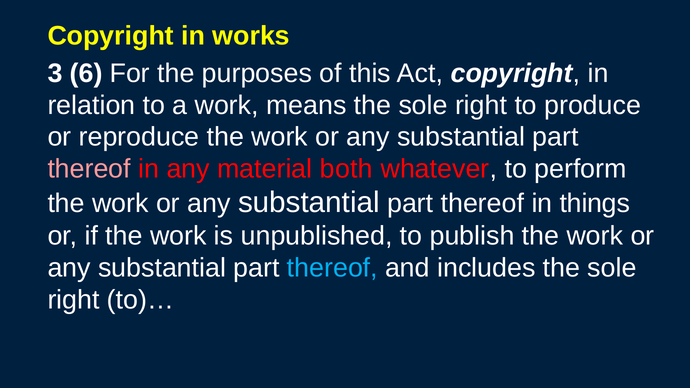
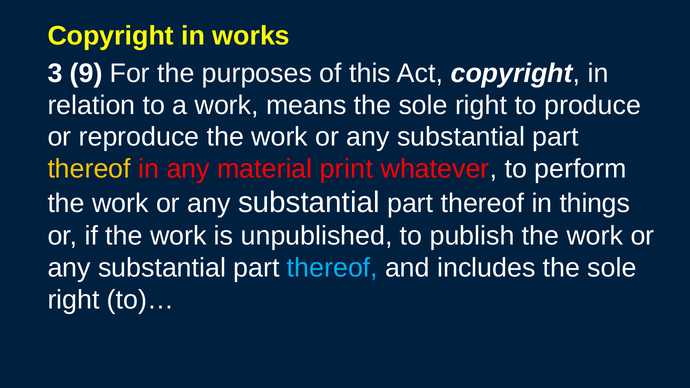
6: 6 -> 9
thereof at (89, 169) colour: pink -> yellow
both: both -> print
